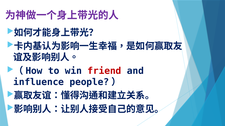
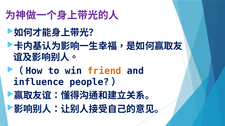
friend colour: red -> orange
